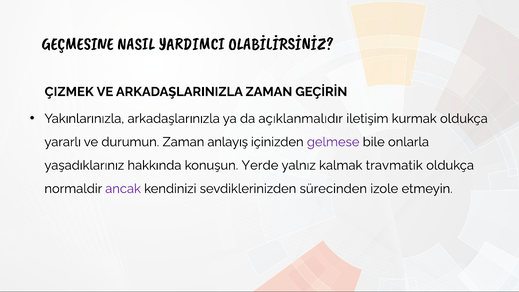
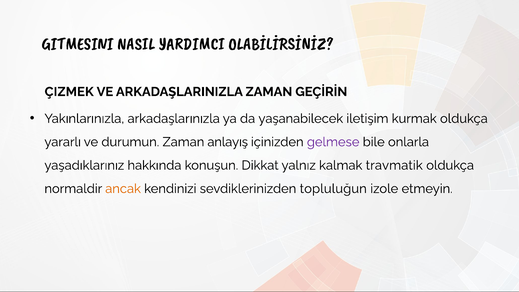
GEÇMESINE: GEÇMESINE -> GITMESINI
açıklanmalıdır: açıklanmalıdır -> yaşanabilecek
Yerde: Yerde -> Dikkat
ancak colour: purple -> orange
sürecinden: sürecinden -> topluluğun
